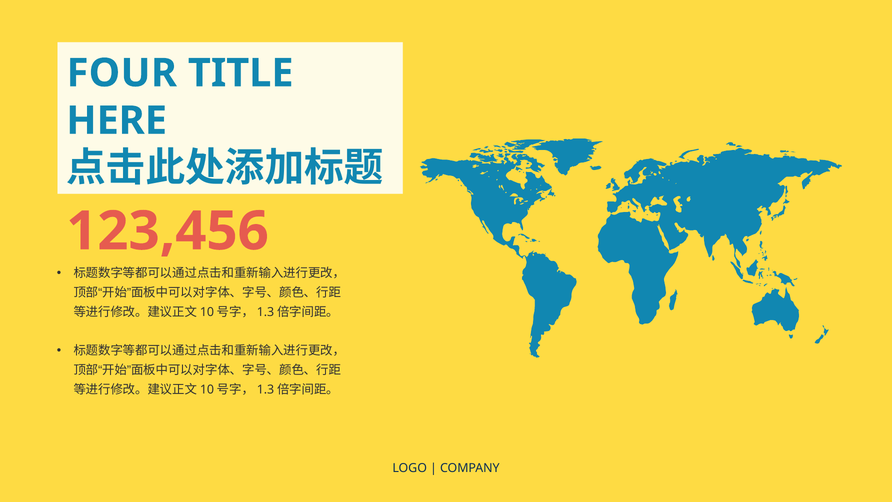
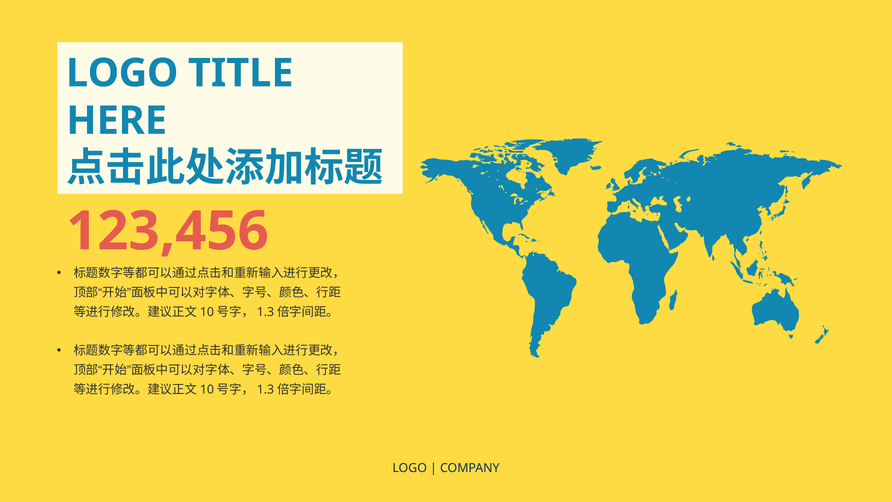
FOUR at (122, 73): FOUR -> LOGO
